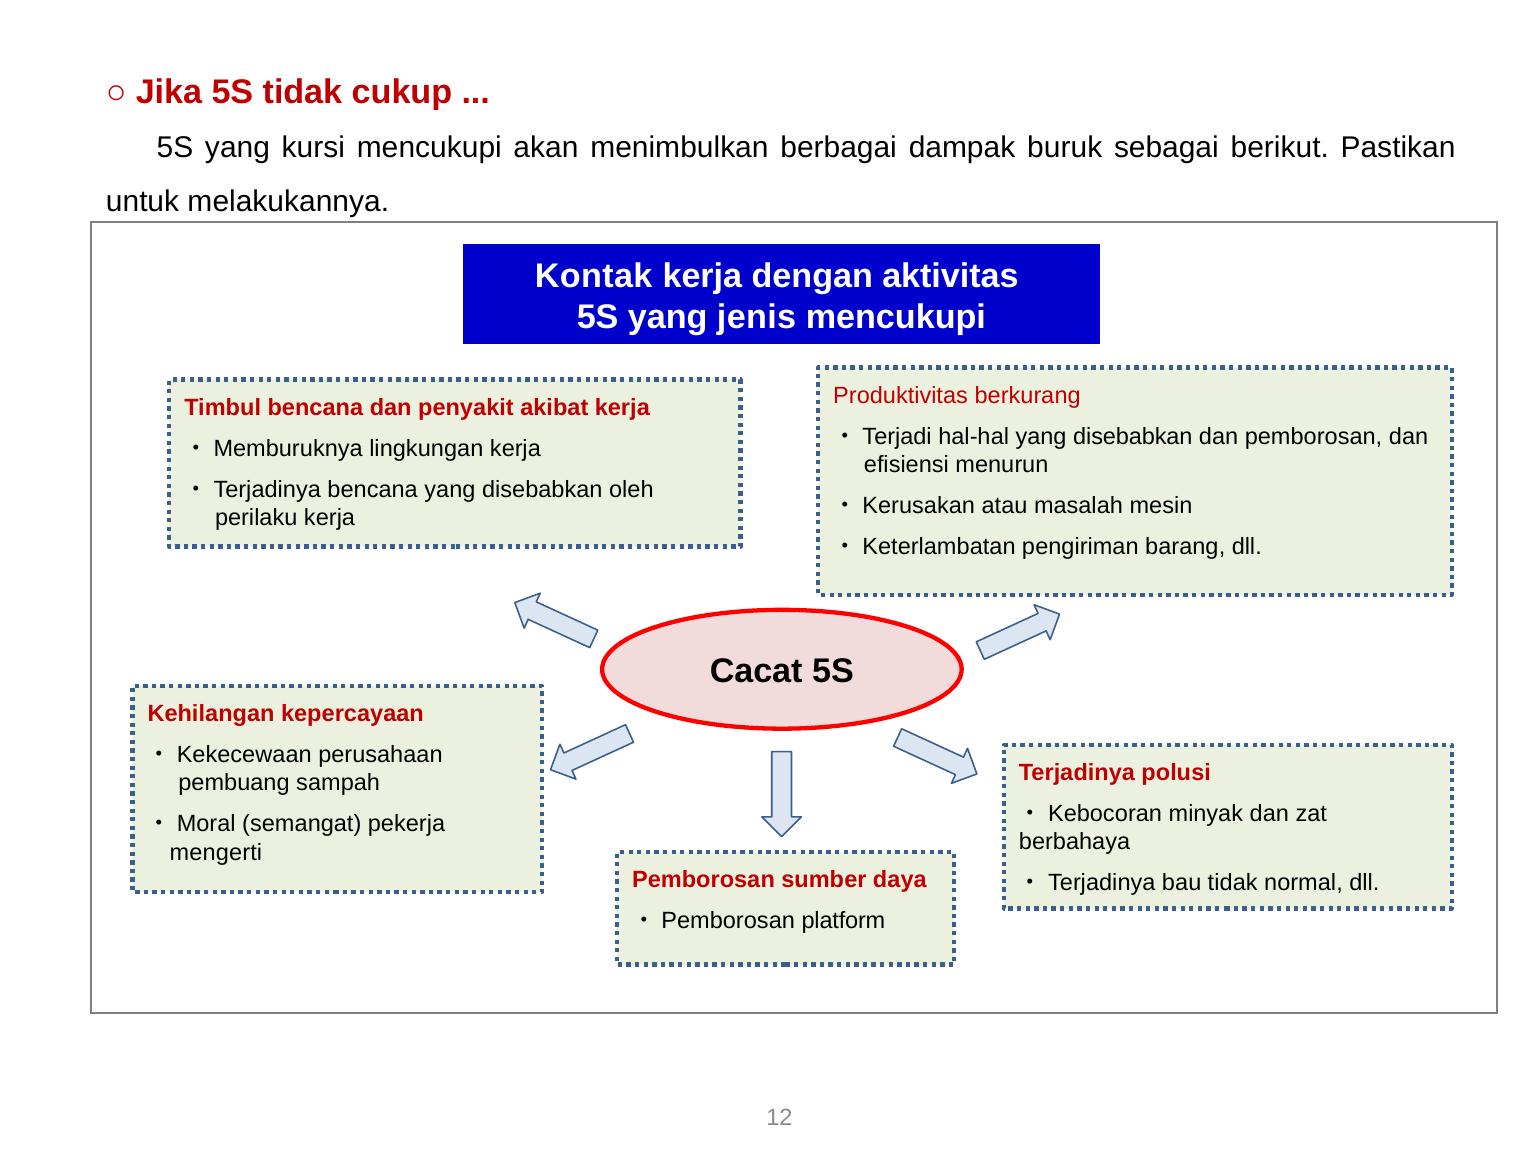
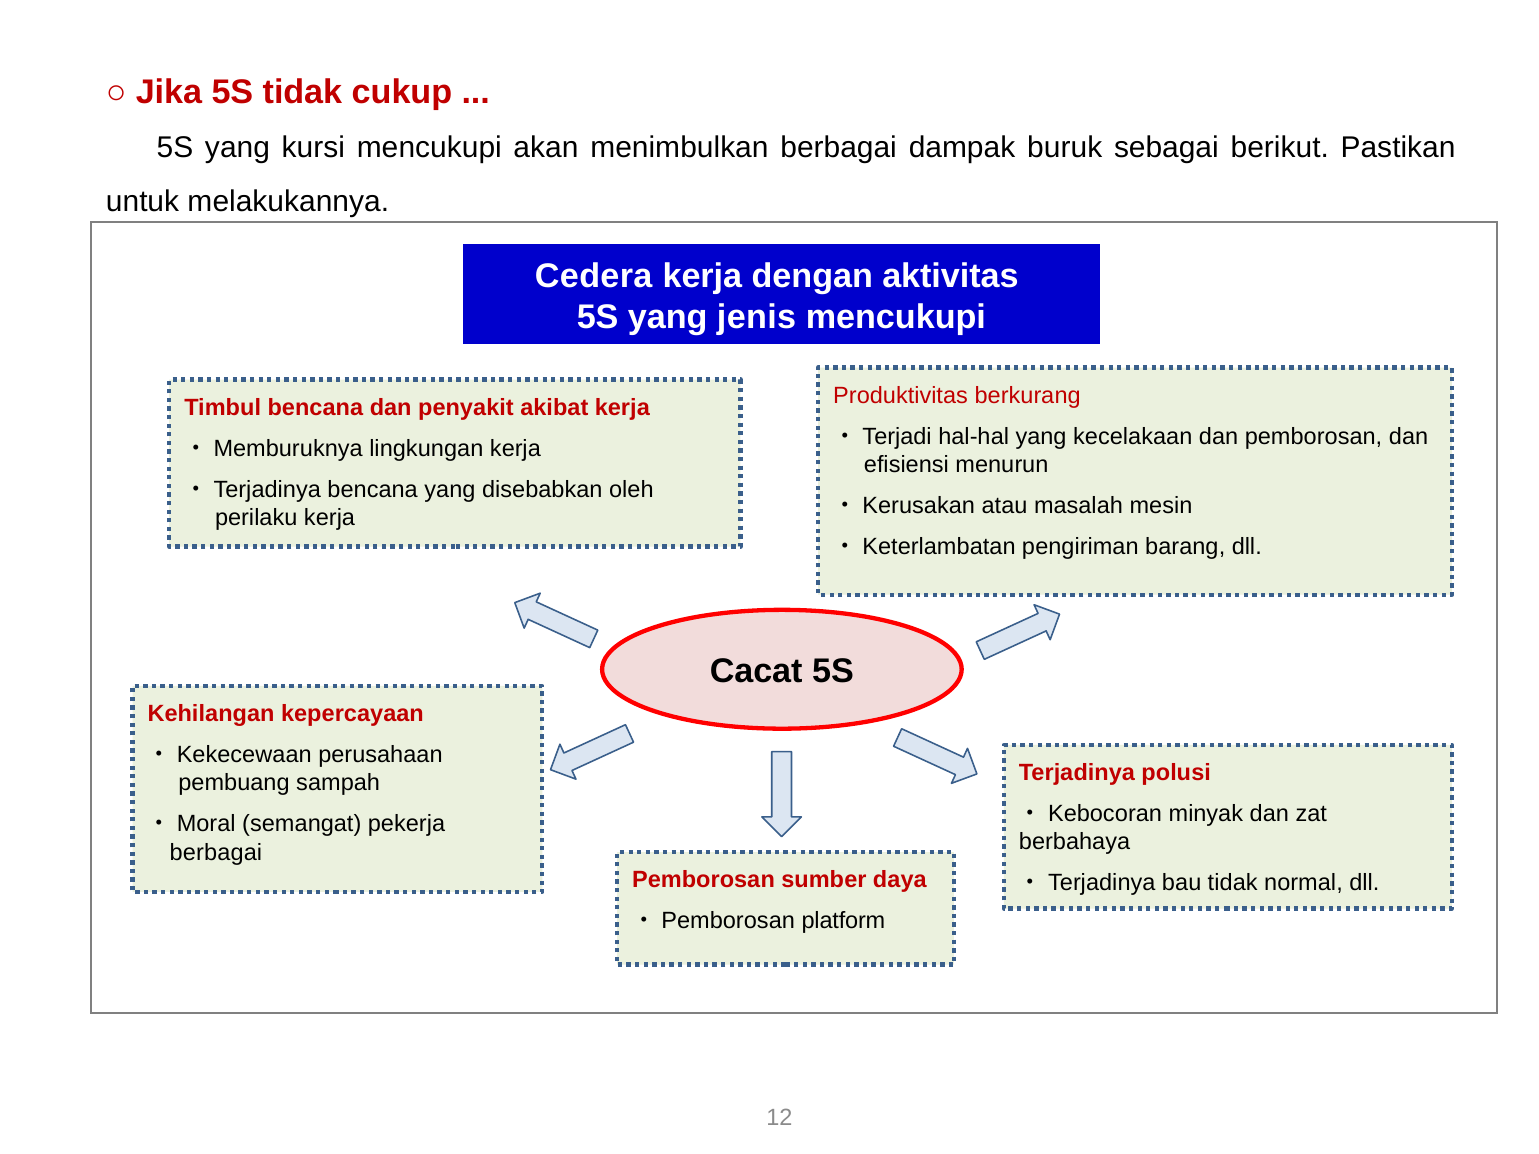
Kontak: Kontak -> Cedera
hal-hal yang disebabkan: disebabkan -> kecelakaan
mengerti at (216, 853): mengerti -> berbagai
